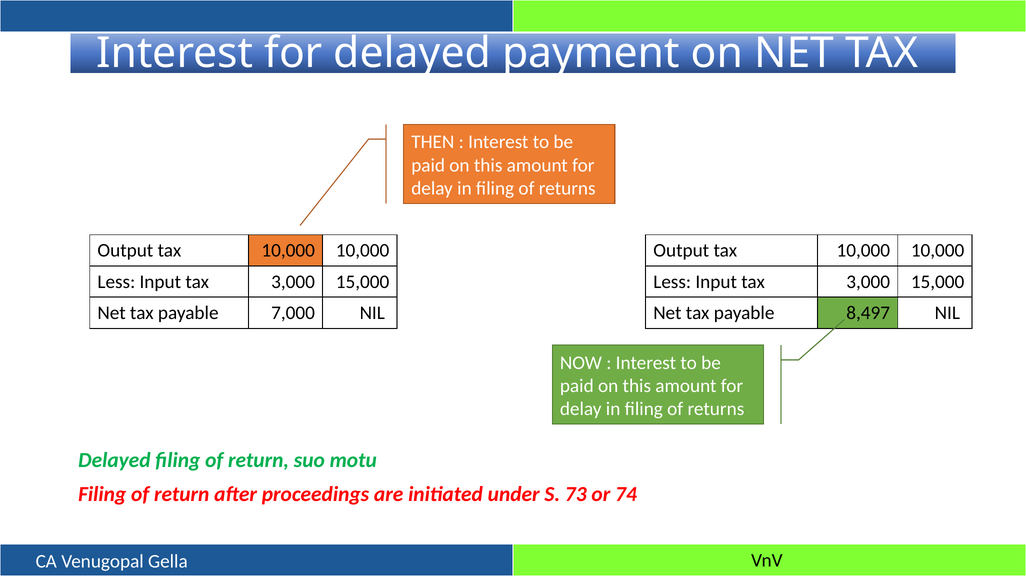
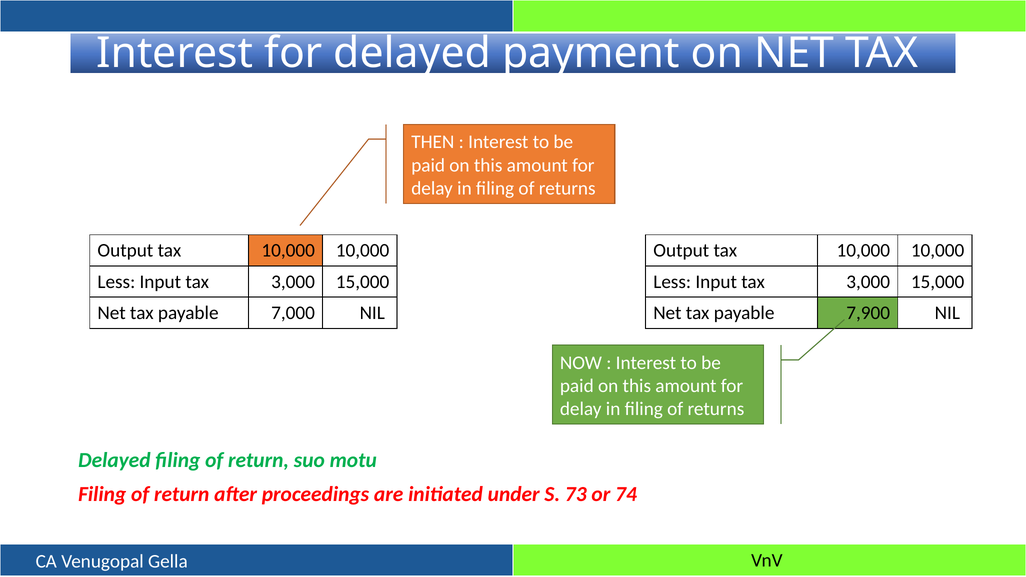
8,497: 8,497 -> 7,900
